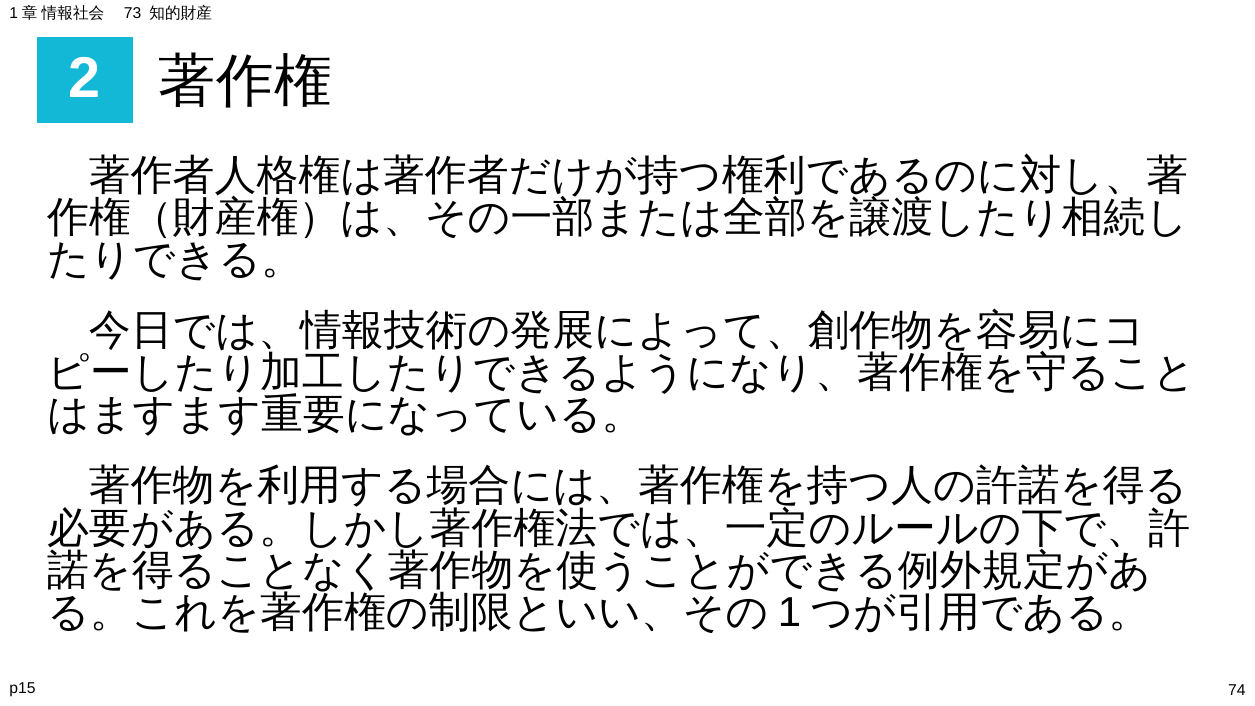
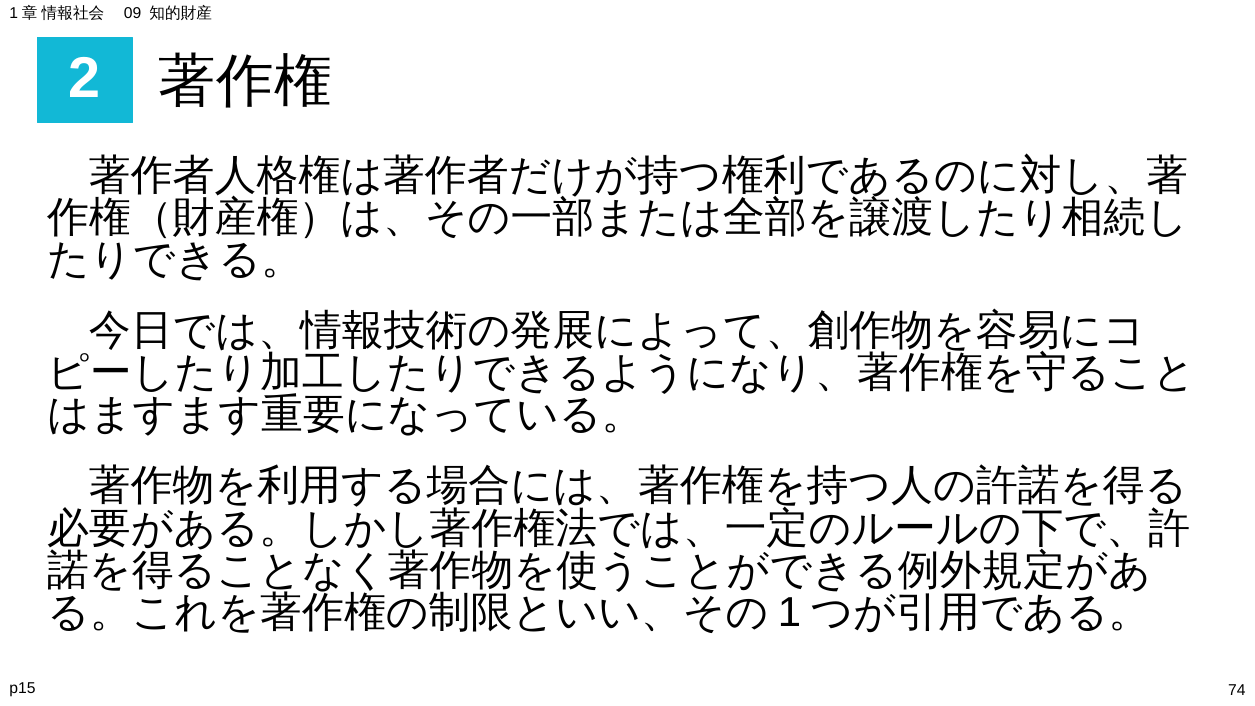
73: 73 -> 09
